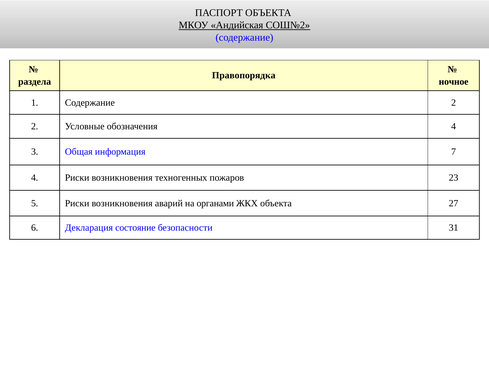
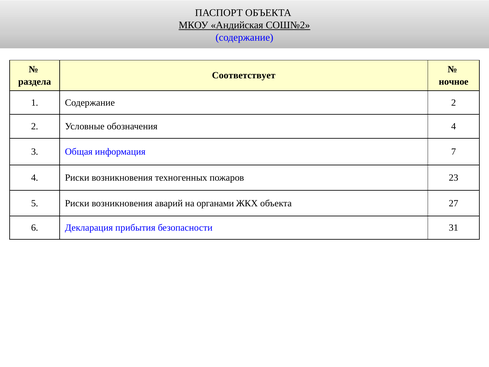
Правопорядка: Правопорядка -> Соответствует
состояние: состояние -> прибытия
